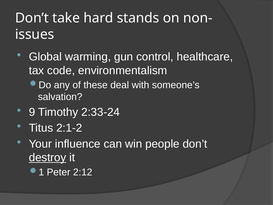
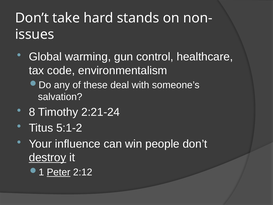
9: 9 -> 8
2:33-24: 2:33-24 -> 2:21-24
2:1-2: 2:1-2 -> 5:1-2
Peter underline: none -> present
